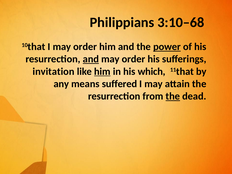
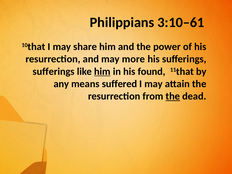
3:10–68: 3:10–68 -> 3:10–61
I may order: order -> share
power underline: present -> none
and at (91, 59) underline: present -> none
order at (134, 59): order -> more
invitation at (54, 71): invitation -> sufferings
which: which -> found
